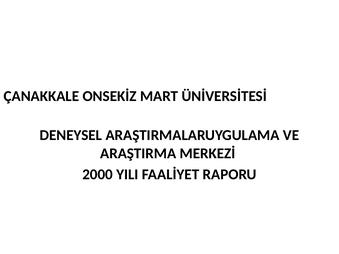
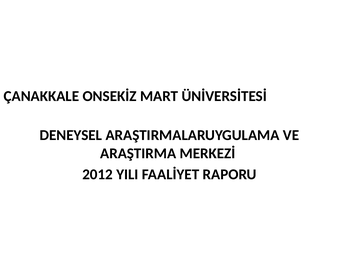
2000: 2000 -> 2012
